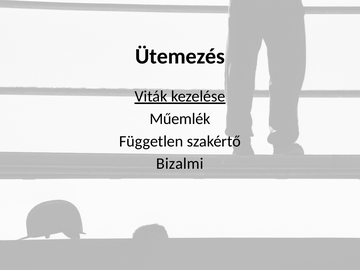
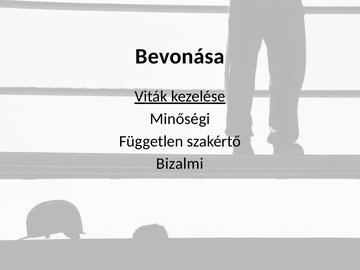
Ütemezés: Ütemezés -> Bevonása
Műemlék: Műemlék -> Minőségi
